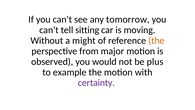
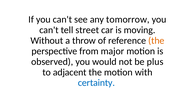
sitting: sitting -> street
might: might -> throw
example: example -> adjacent
certainty colour: purple -> blue
